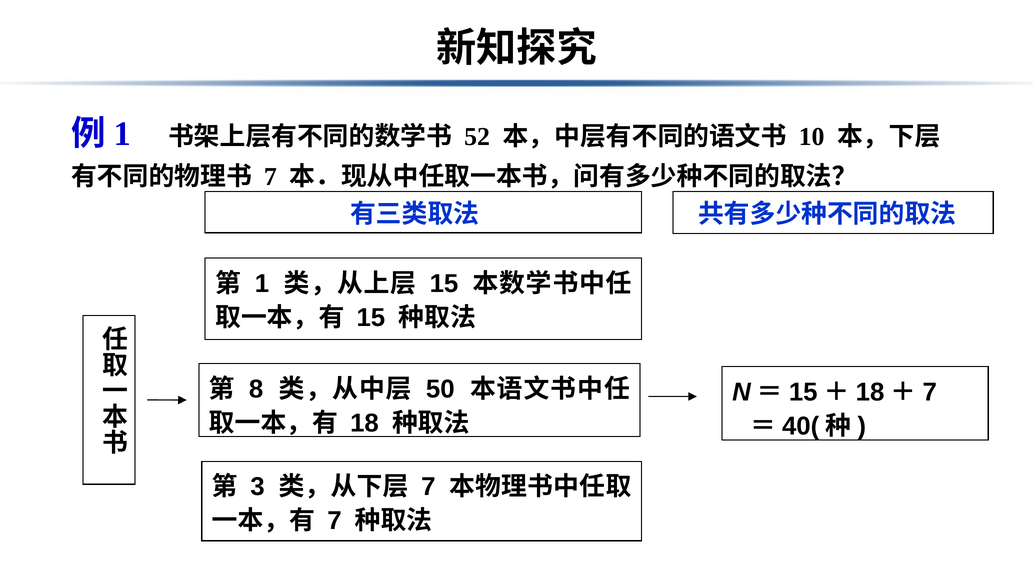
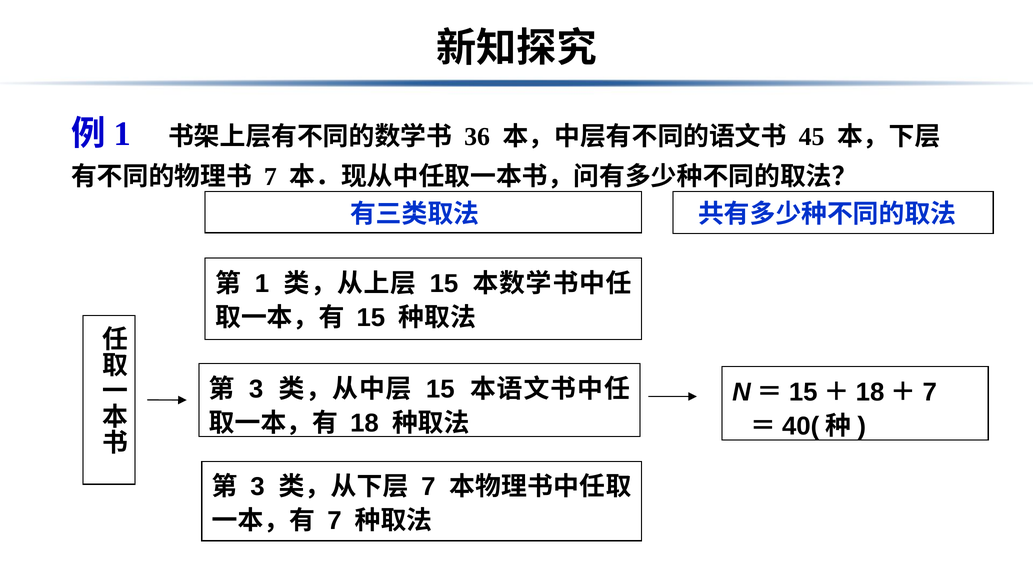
52: 52 -> 36
10: 10 -> 45
8 at (256, 389): 8 -> 3
50 at (440, 389): 50 -> 15
